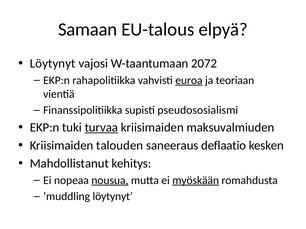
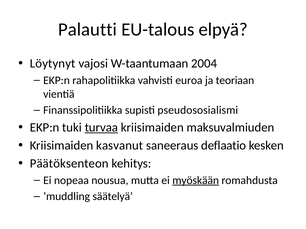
Samaan: Samaan -> Palautti
2072: 2072 -> 2004
euroa underline: present -> none
talouden: talouden -> kasvanut
Mahdollistanut: Mahdollistanut -> Päätöksenteon
nousua underline: present -> none
’muddling löytynyt: löytynyt -> säätelyä
